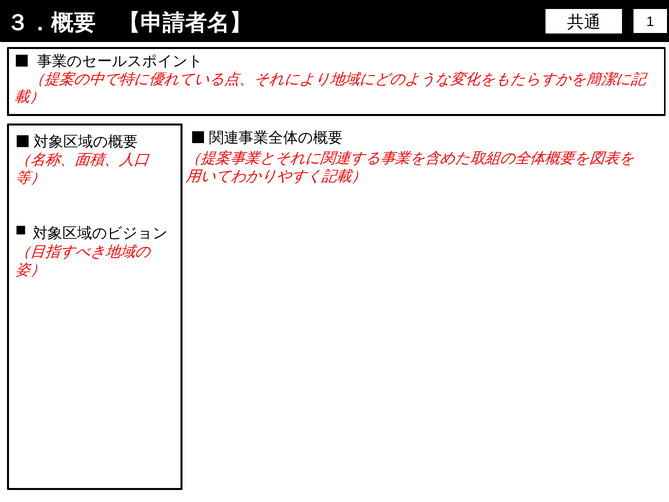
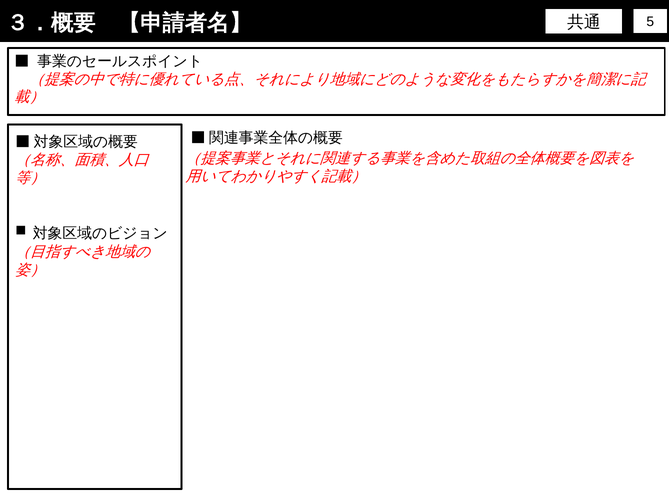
1: 1 -> 5
